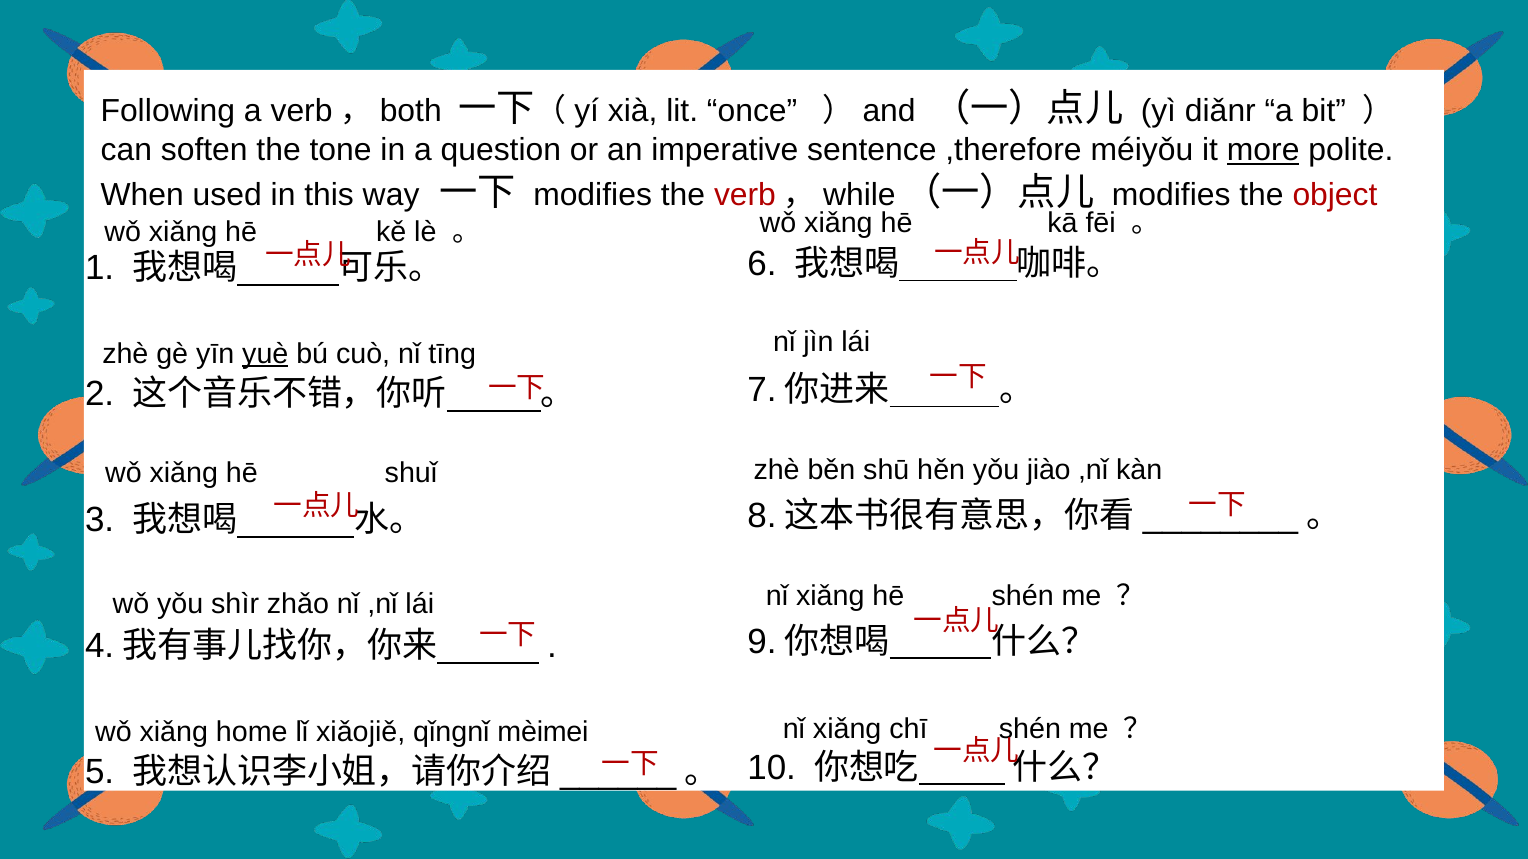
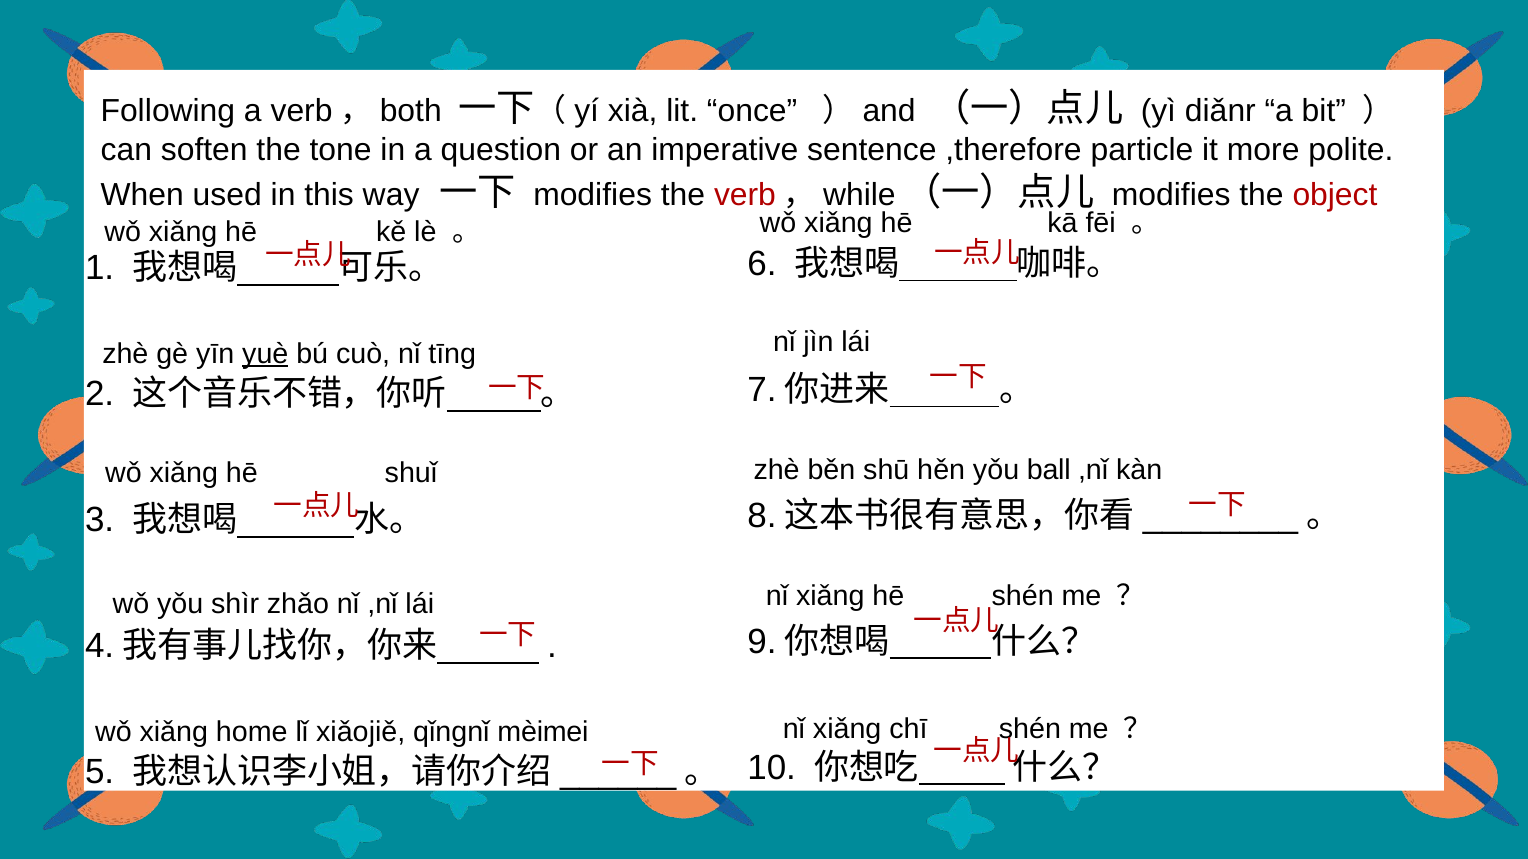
méiyǒu: méiyǒu -> particle
more underline: present -> none
jiào: jiào -> ball
